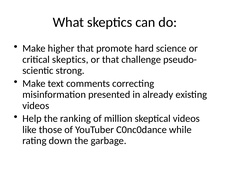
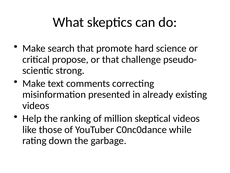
higher: higher -> search
critical skeptics: skeptics -> propose
